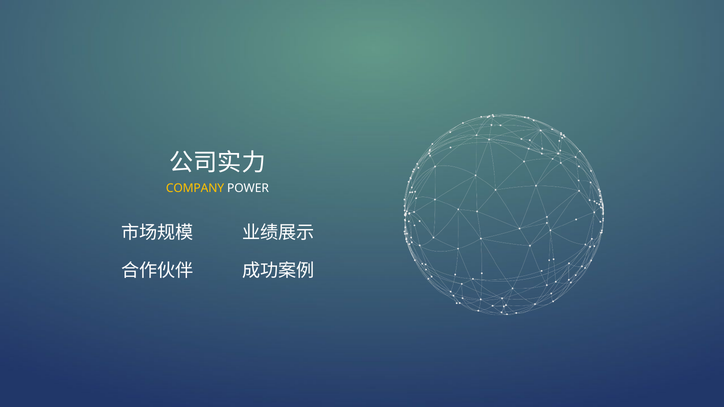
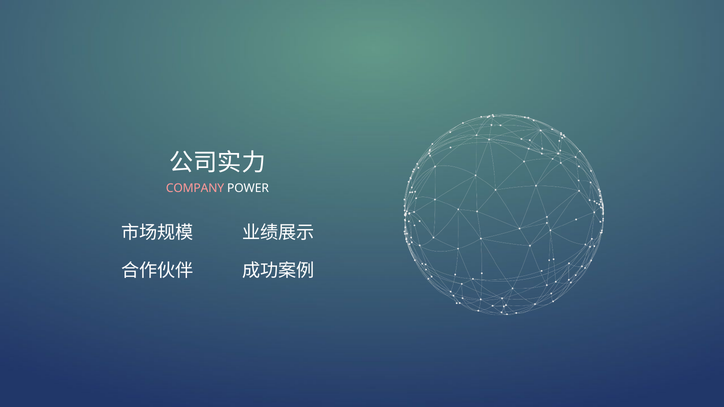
COMPANY colour: yellow -> pink
